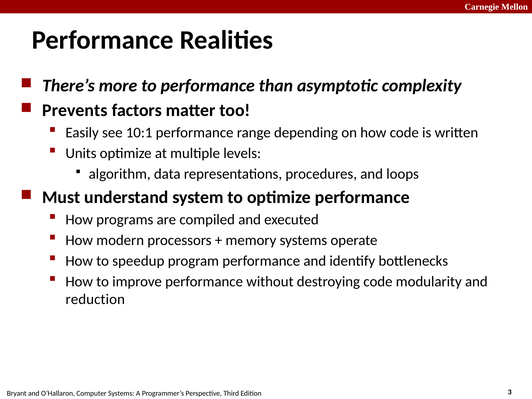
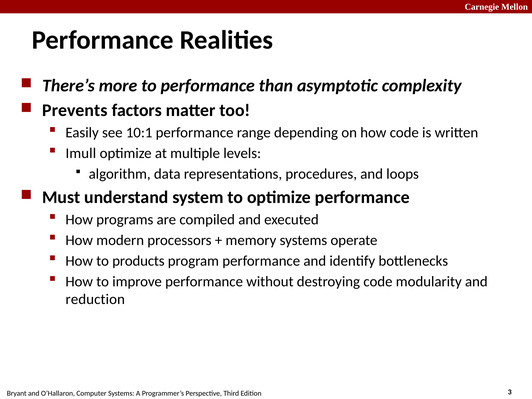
Units: Units -> Imull
speedup: speedup -> products
